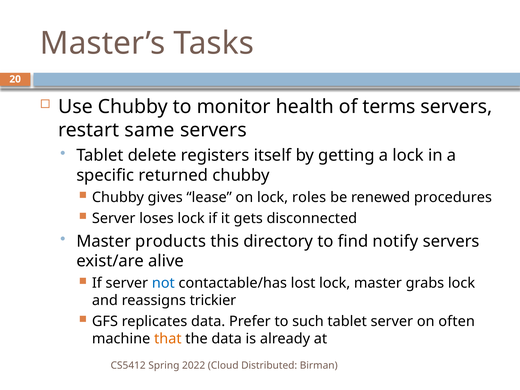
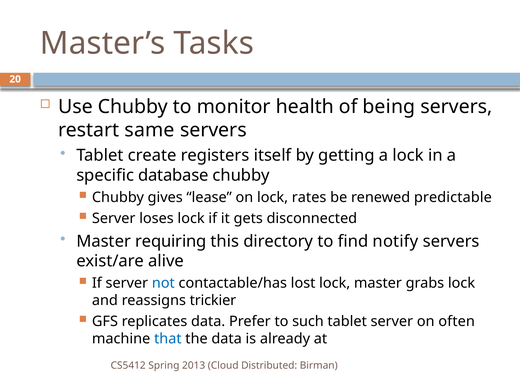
terms: terms -> being
delete: delete -> create
returned: returned -> database
roles: roles -> rates
procedures: procedures -> predictable
products: products -> requiring
that colour: orange -> blue
2022: 2022 -> 2013
